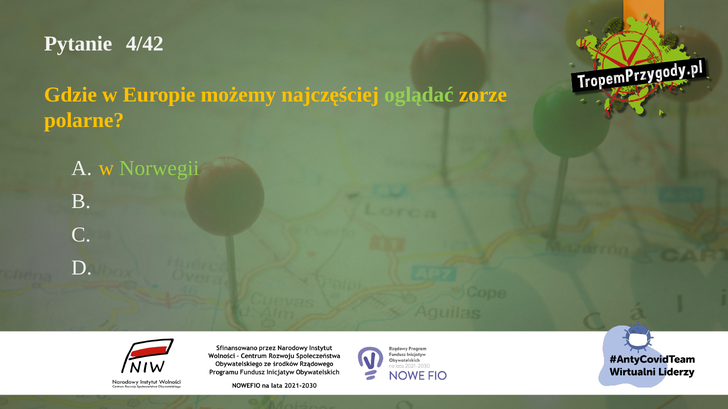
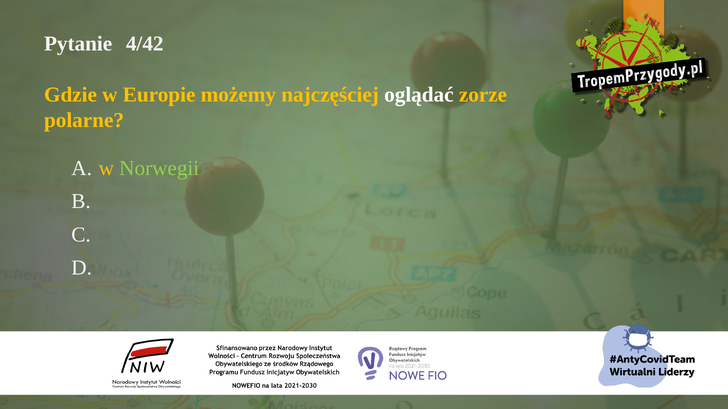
oglądać colour: light green -> white
